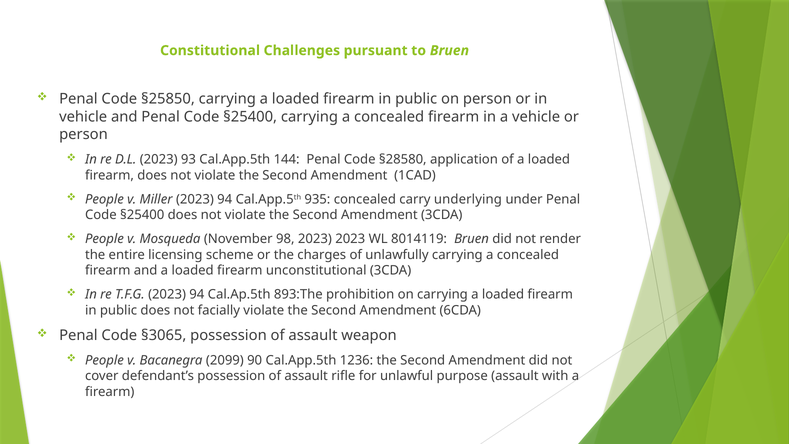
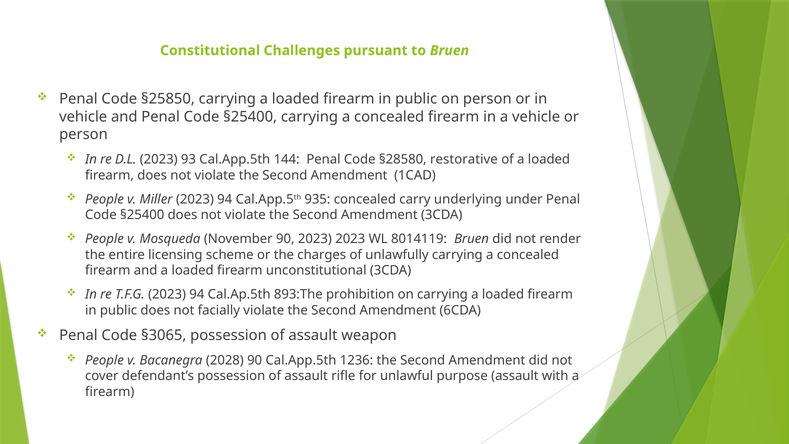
application: application -> restorative
November 98: 98 -> 90
2099: 2099 -> 2028
